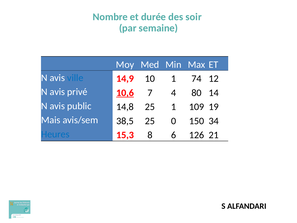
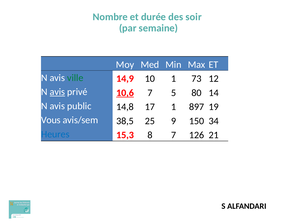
ville colour: blue -> green
74: 74 -> 73
avis at (57, 92) underline: none -> present
4: 4 -> 5
14,8 25: 25 -> 17
109: 109 -> 897
Mais: Mais -> Vous
0: 0 -> 9
8 6: 6 -> 7
